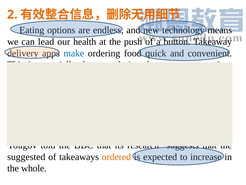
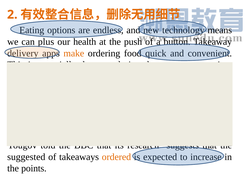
lead: lead -> plus
make colour: blue -> orange
whole: whole -> points
